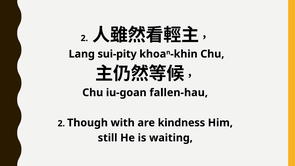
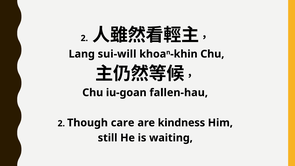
sui-pity: sui-pity -> sui-will
with: with -> care
